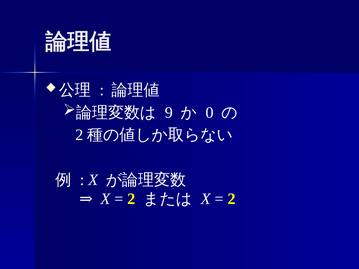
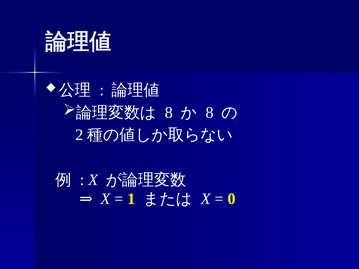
9 at (169, 113): 9 -> 8
0 at (210, 113): 0 -> 8
2 at (131, 199): 2 -> 1
2 at (232, 199): 2 -> 0
